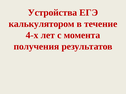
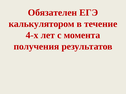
Устройства: Устройства -> Обязателен
